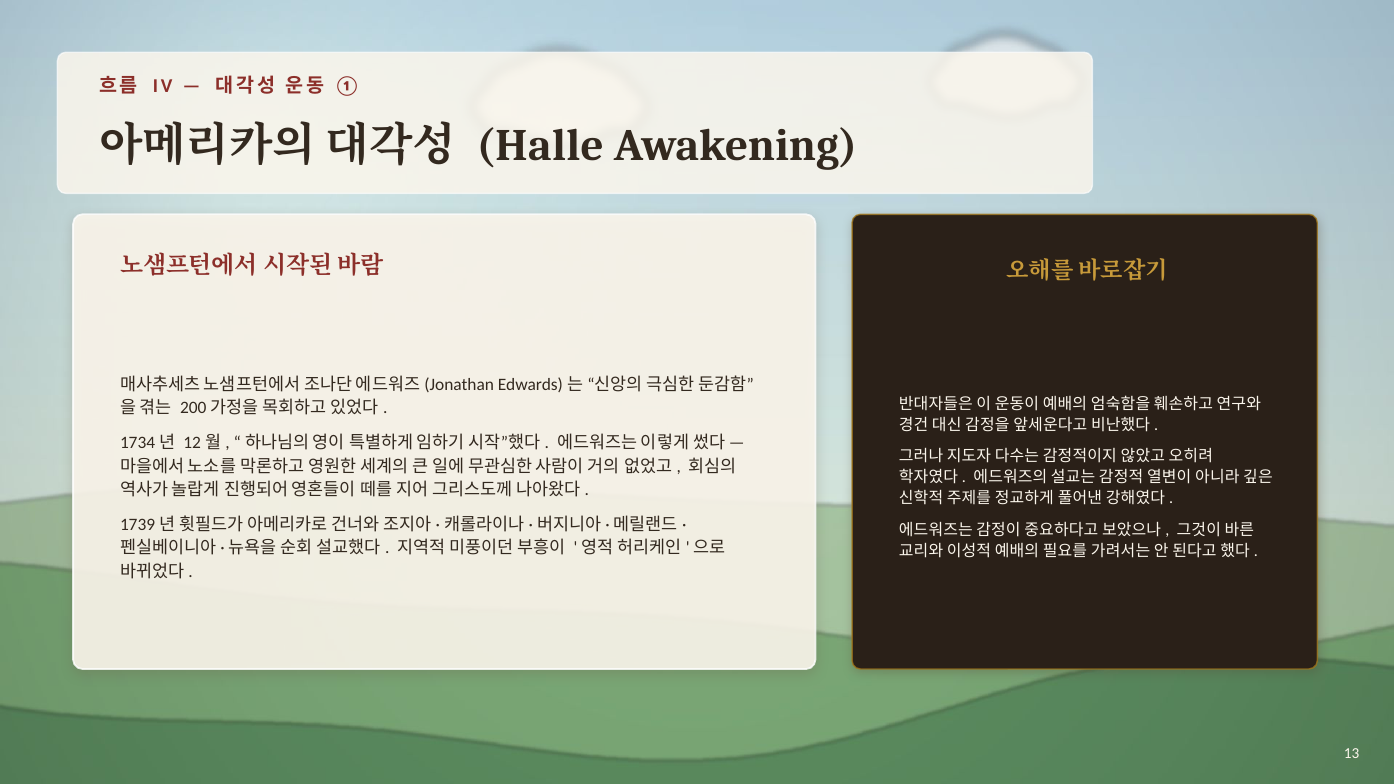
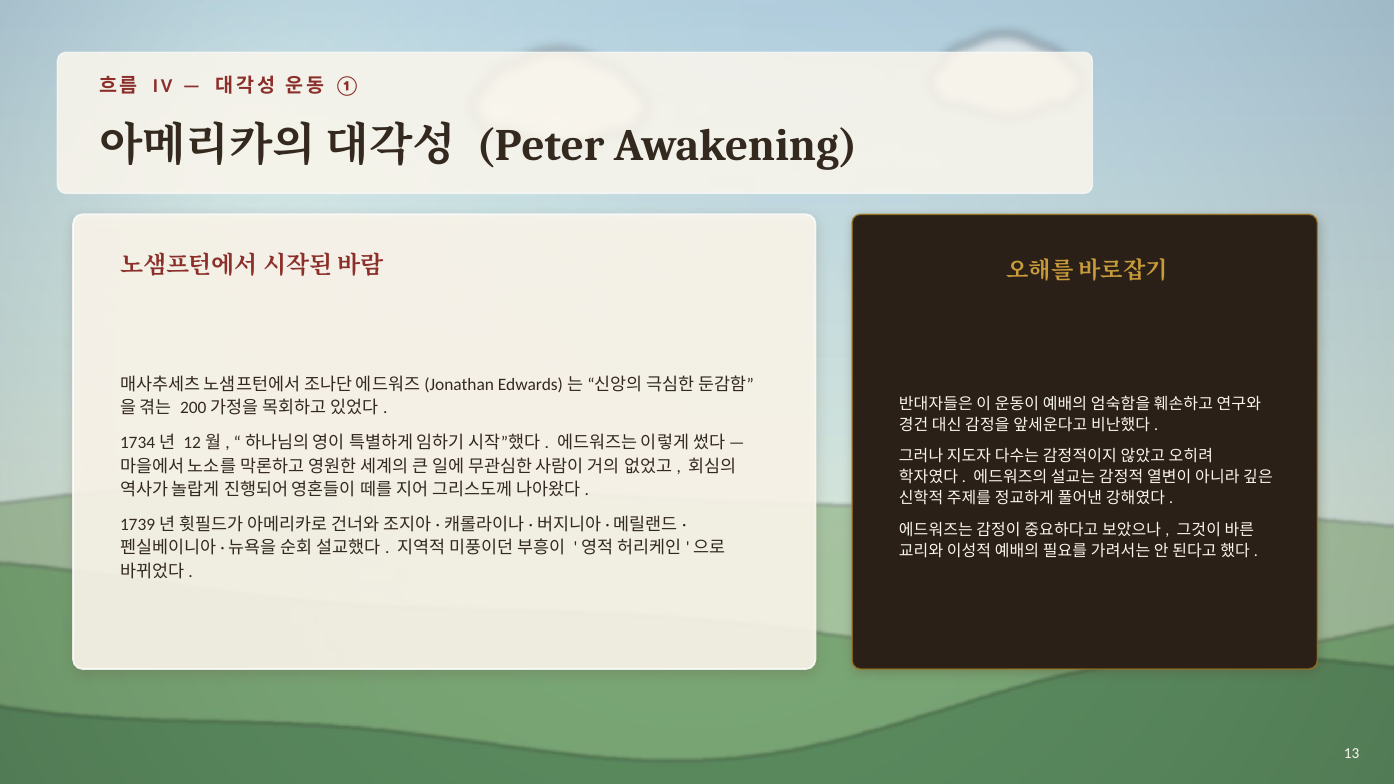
Halle: Halle -> Peter
